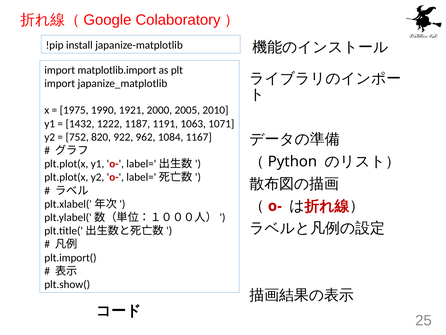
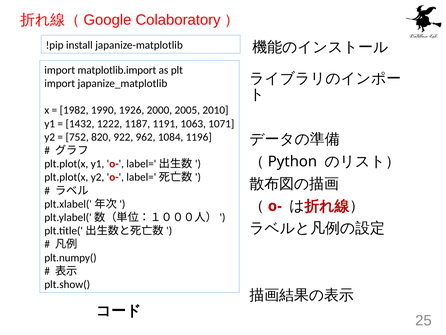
1975: 1975 -> 1982
1921: 1921 -> 1926
1167: 1167 -> 1196
plt.import(: plt.import( -> plt.numpy(
